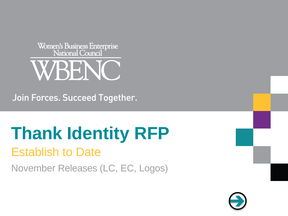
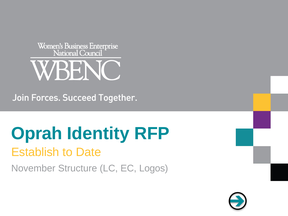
Thank: Thank -> Oprah
Releases: Releases -> Structure
